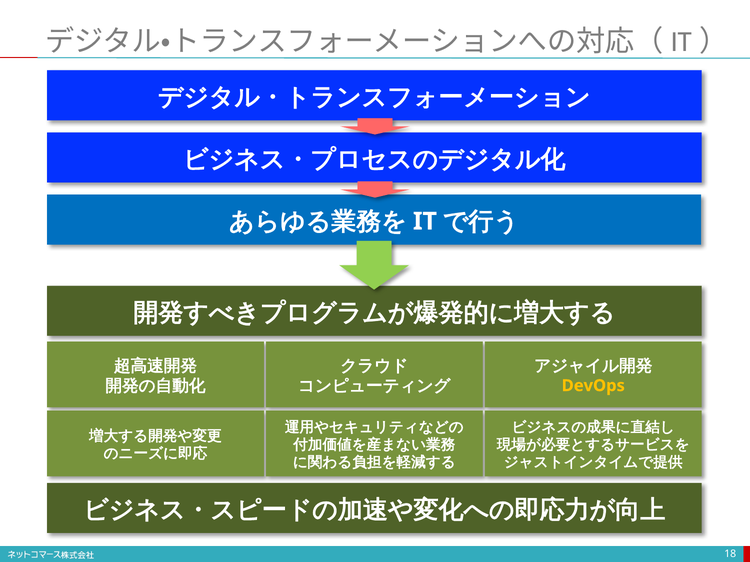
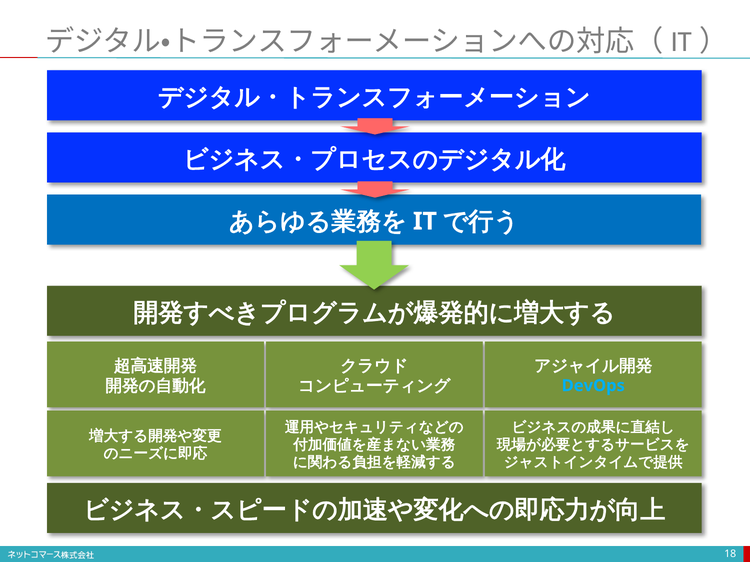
DevOps colour: yellow -> light blue
